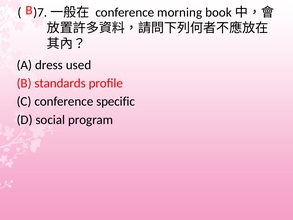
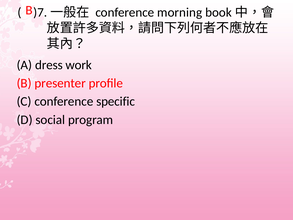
used: used -> work
standards: standards -> presenter
